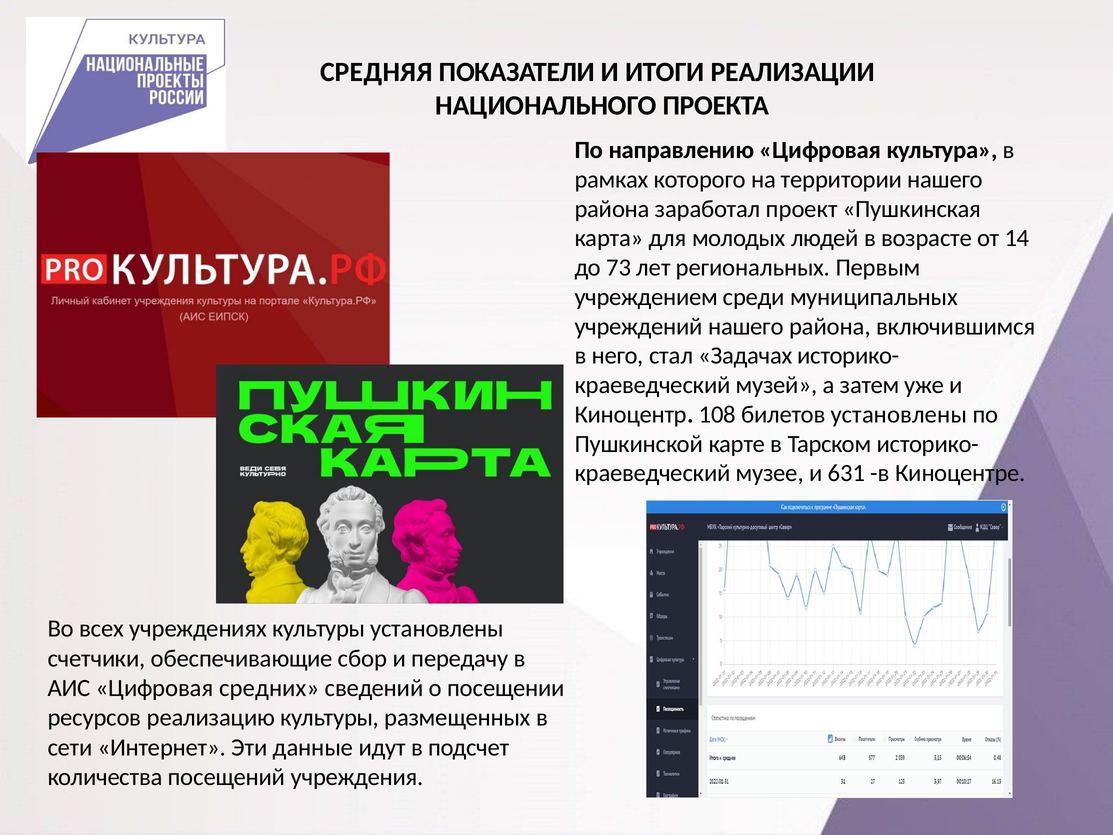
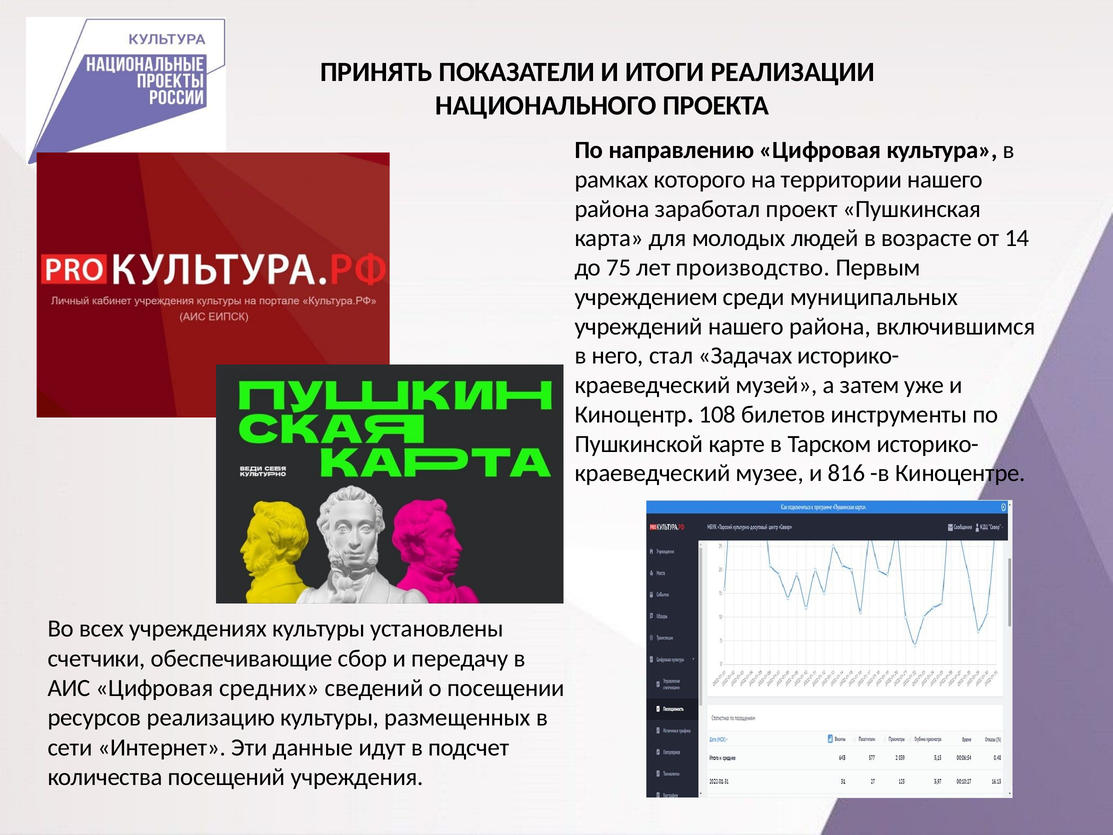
СРЕДНЯЯ: СРЕДНЯЯ -> ПРИНЯТЬ
73: 73 -> 75
региональных: региональных -> производство
билетов установлены: установлены -> инструменты
631: 631 -> 816
